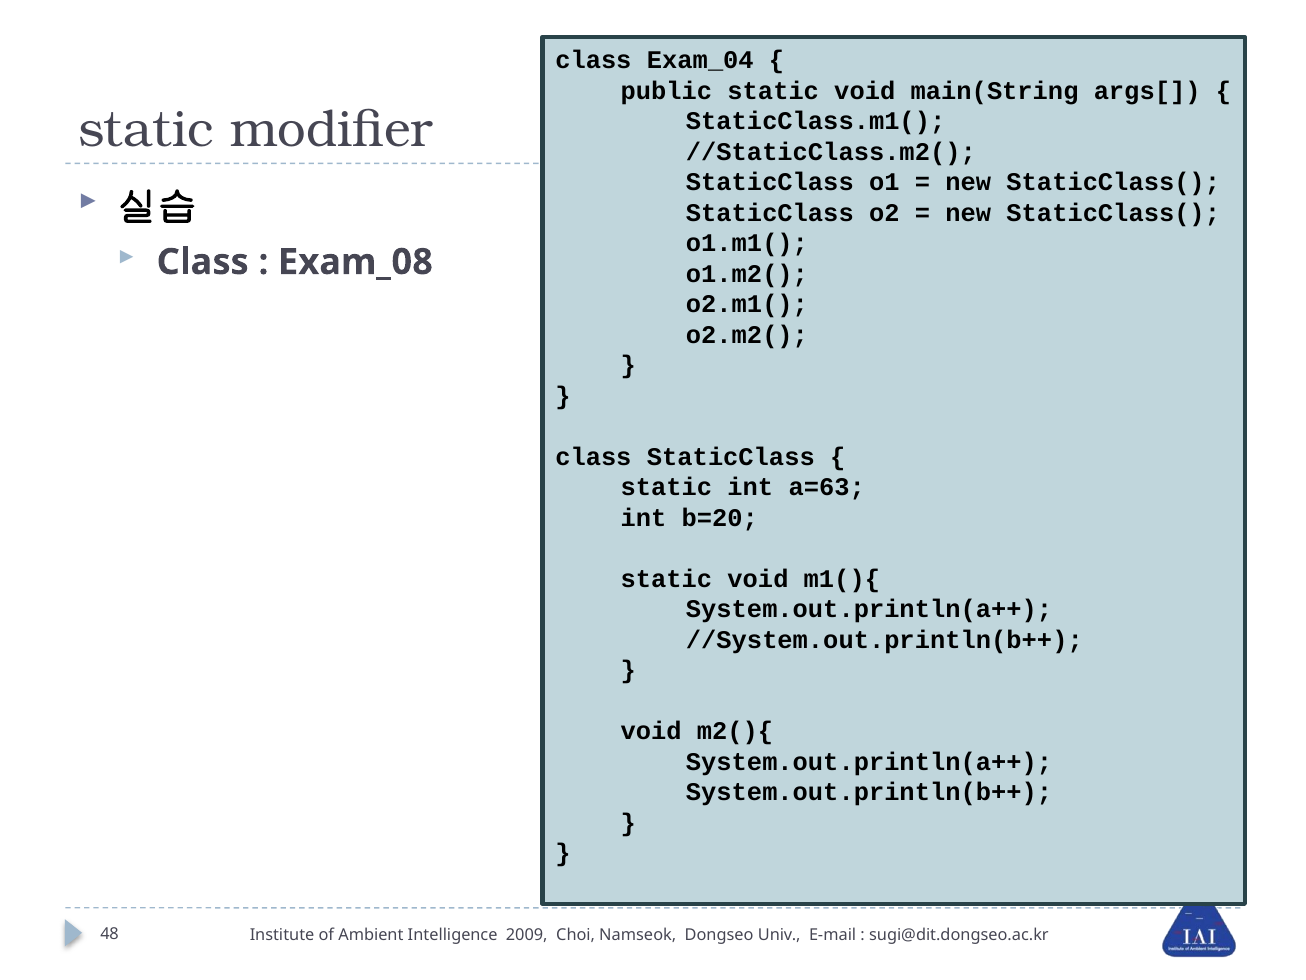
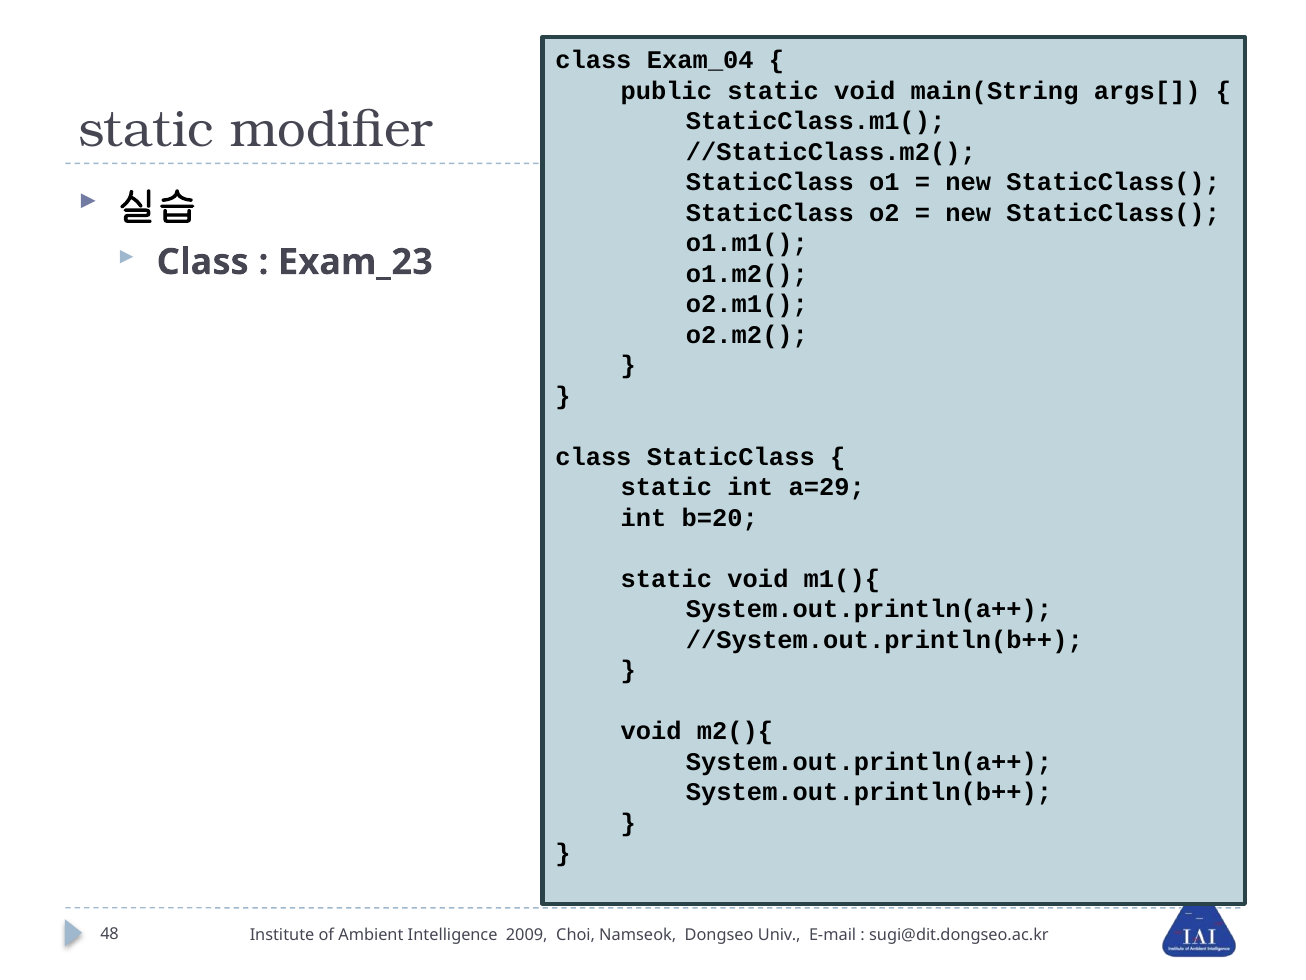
Exam_08: Exam_08 -> Exam_23
a=63: a=63 -> a=29
